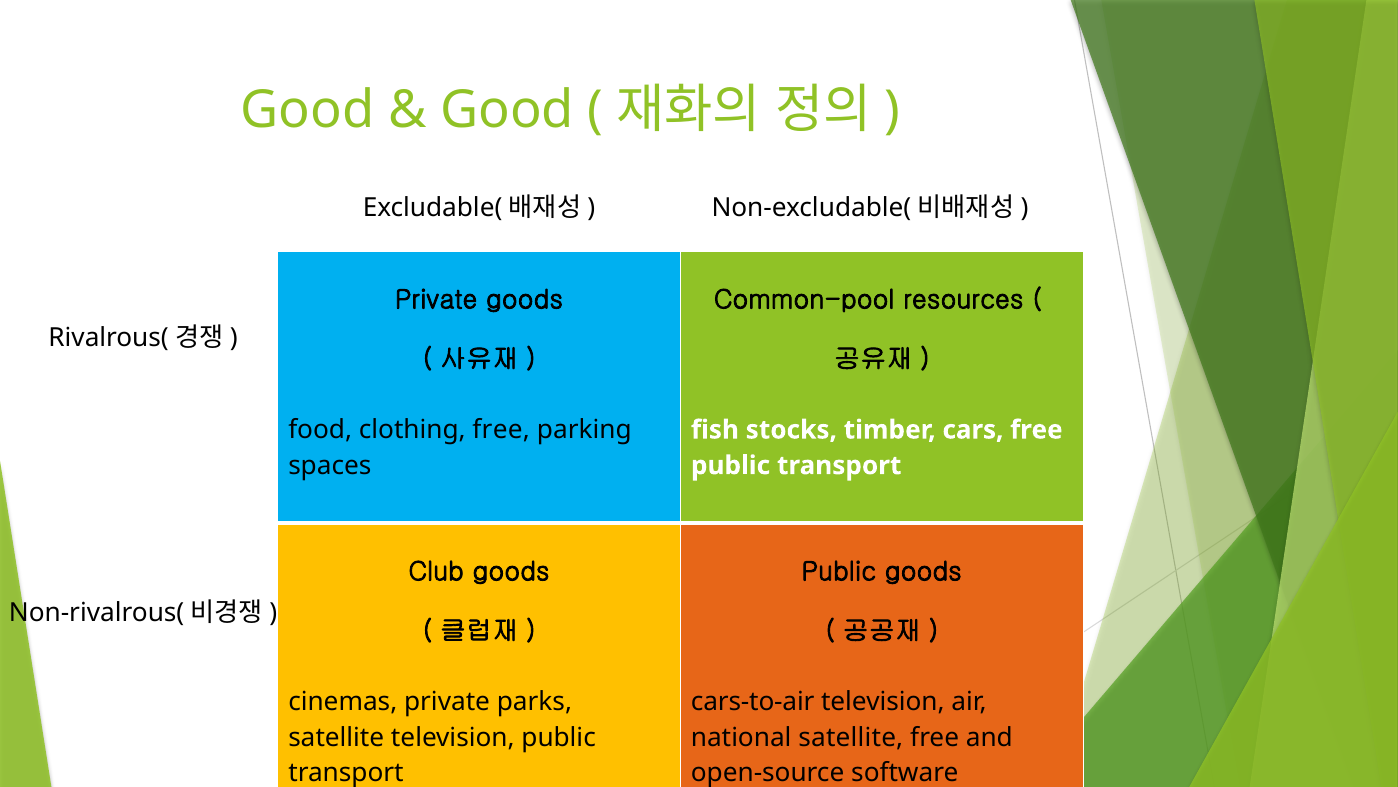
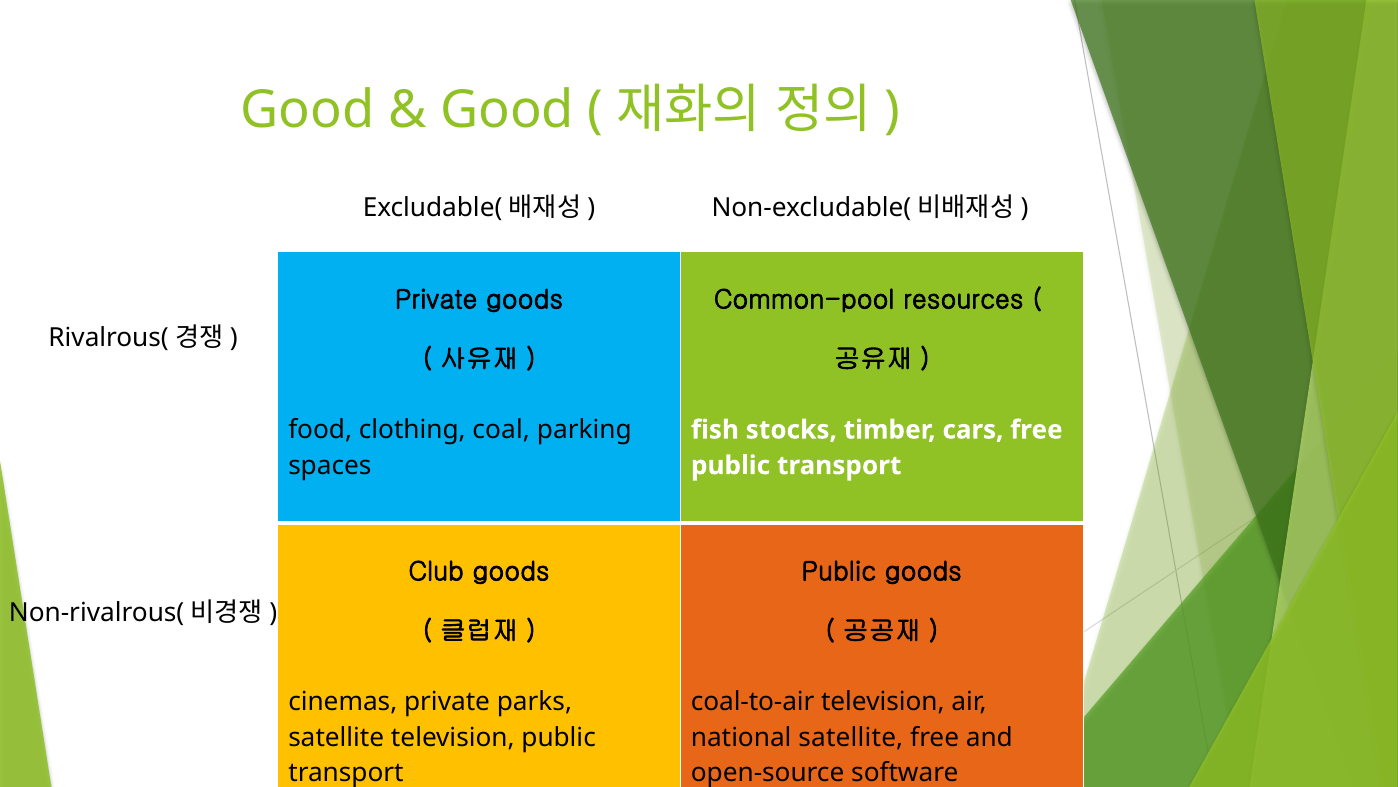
clothing free: free -> coal
cars-to-air: cars-to-air -> coal-to-air
